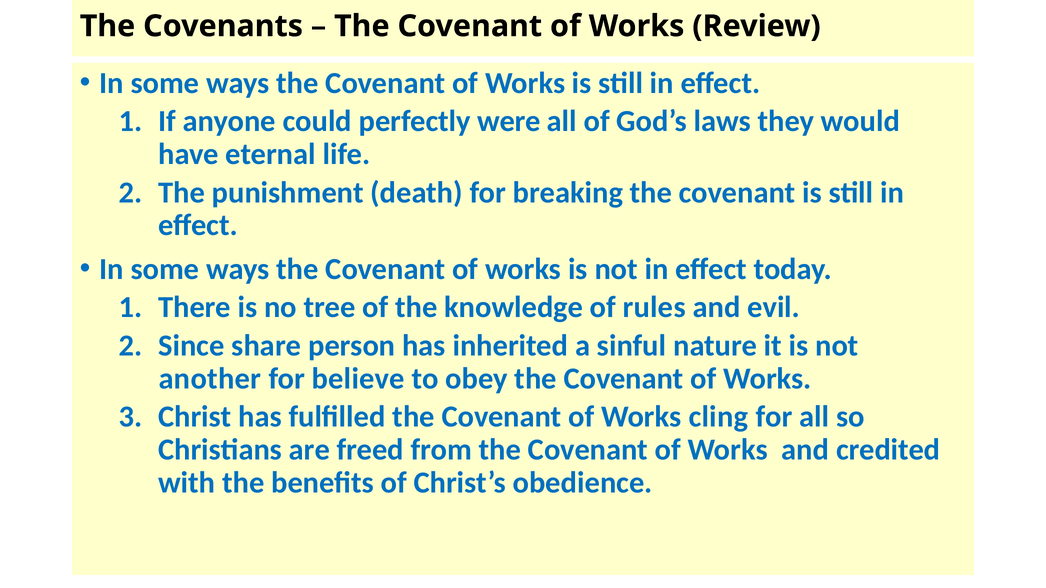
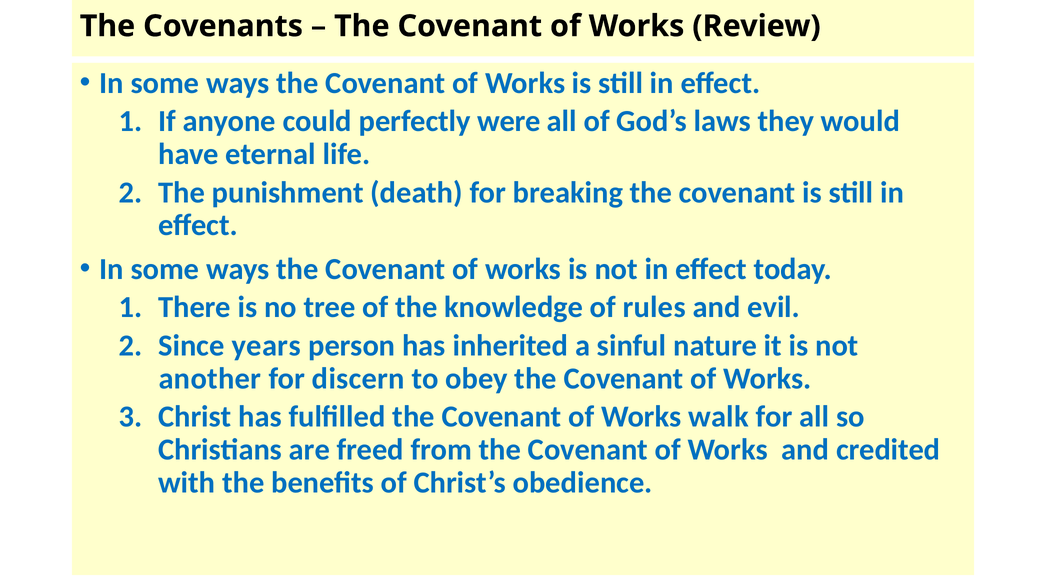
share: share -> years
believe: believe -> discern
cling: cling -> walk
